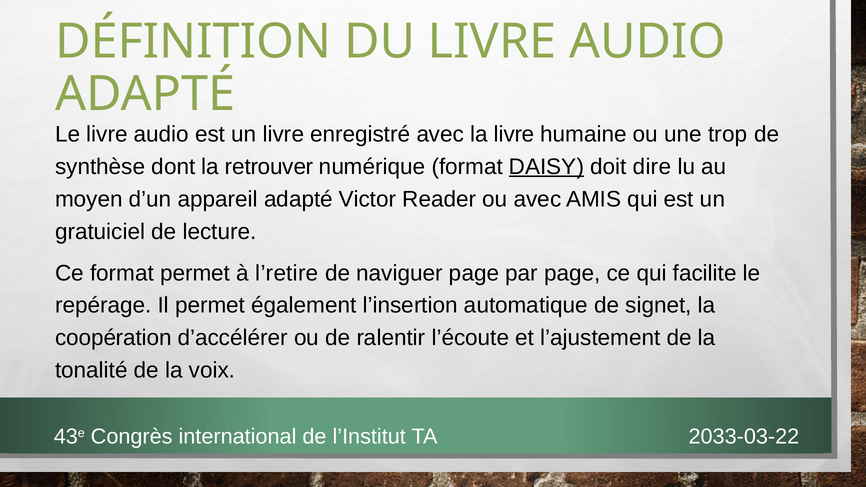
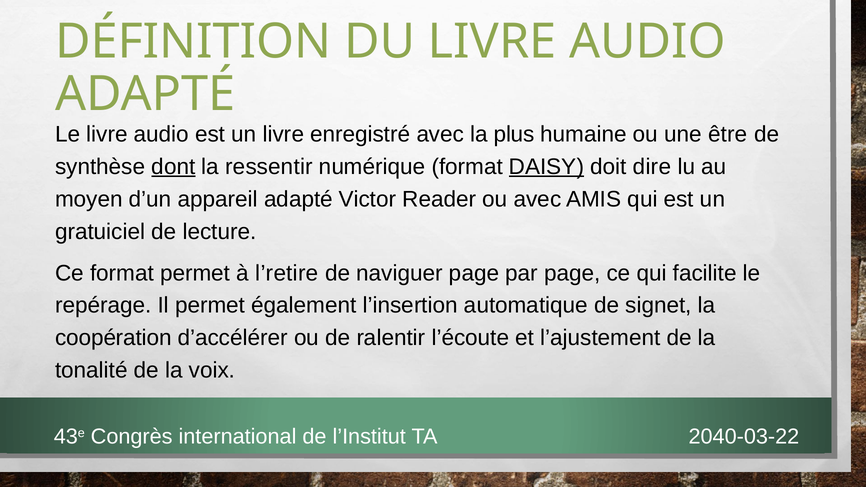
la livre: livre -> plus
trop: trop -> être
dont underline: none -> present
retrouver: retrouver -> ressentir
2033-03-22: 2033-03-22 -> 2040-03-22
